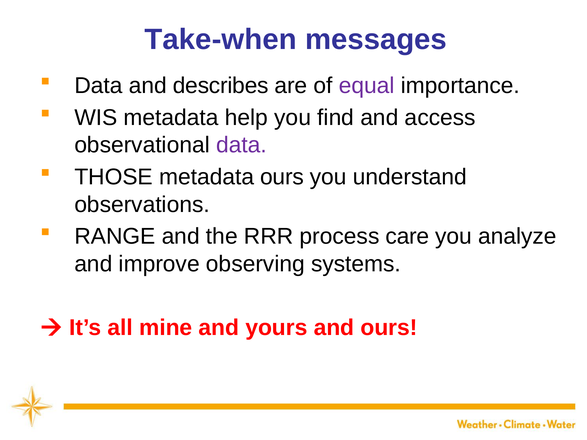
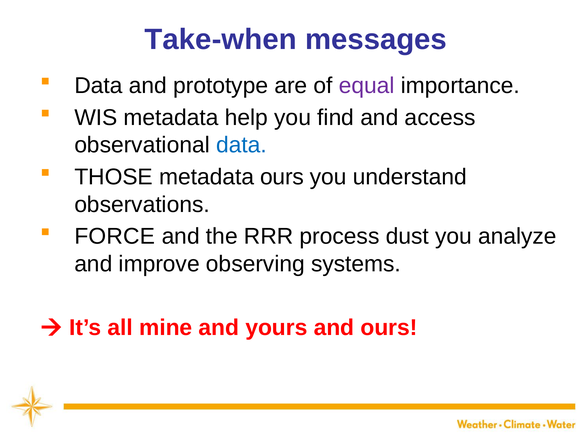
describes: describes -> prototype
data at (241, 145) colour: purple -> blue
RANGE: RANGE -> FORCE
care: care -> dust
